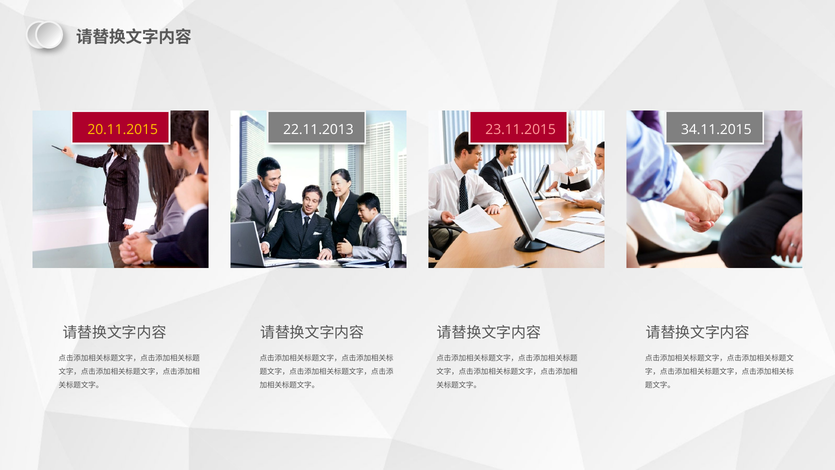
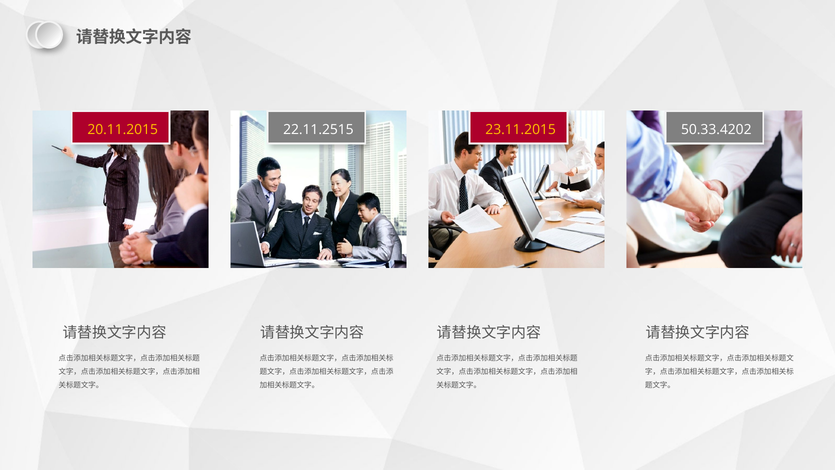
22.11.2013: 22.11.2013 -> 22.11.2515
23.11.2015 colour: pink -> yellow
34.11.2015: 34.11.2015 -> 50.33.4202
